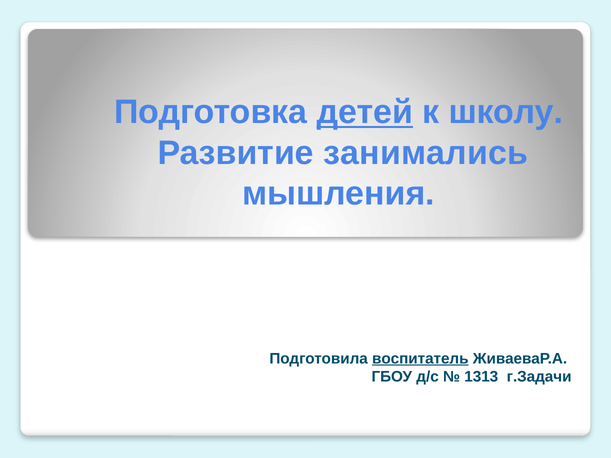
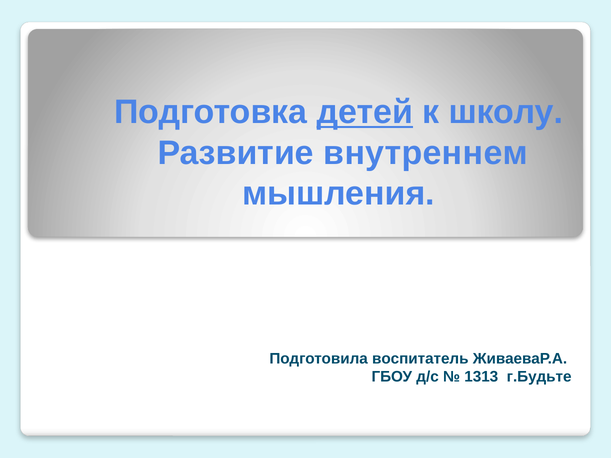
занимались: занимались -> внутреннем
воспитатель underline: present -> none
г.Задачи: г.Задачи -> г.Будьте
